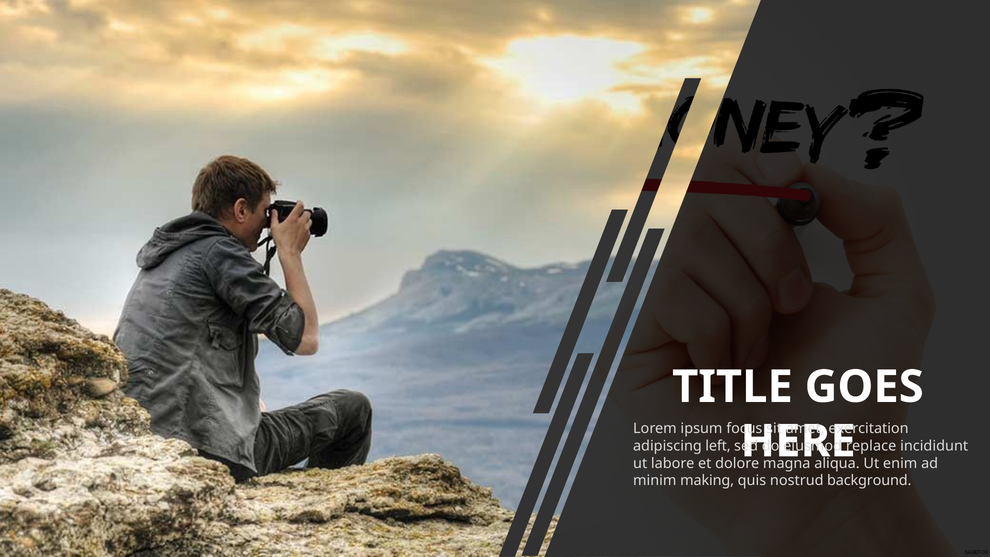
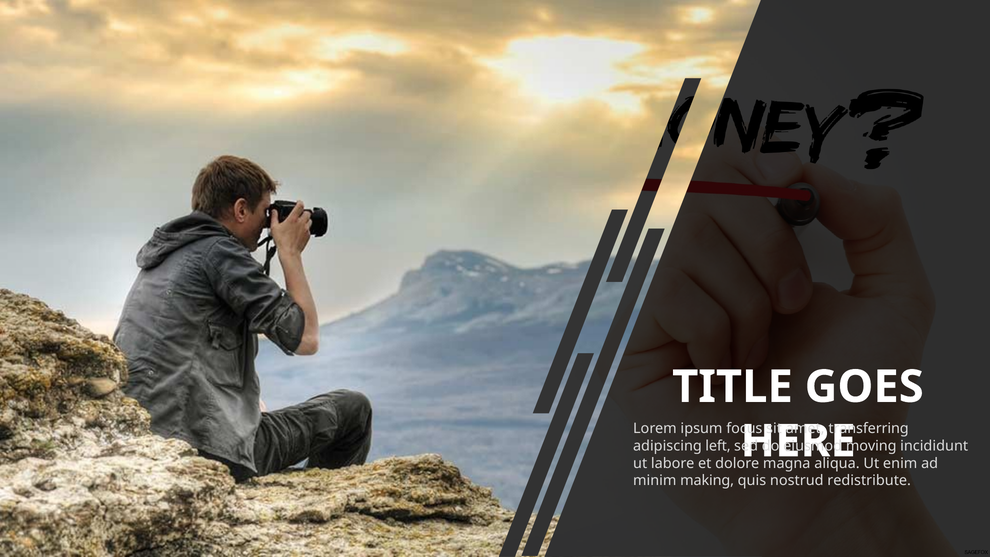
exercitation: exercitation -> transferring
replace: replace -> moving
background: background -> redistribute
